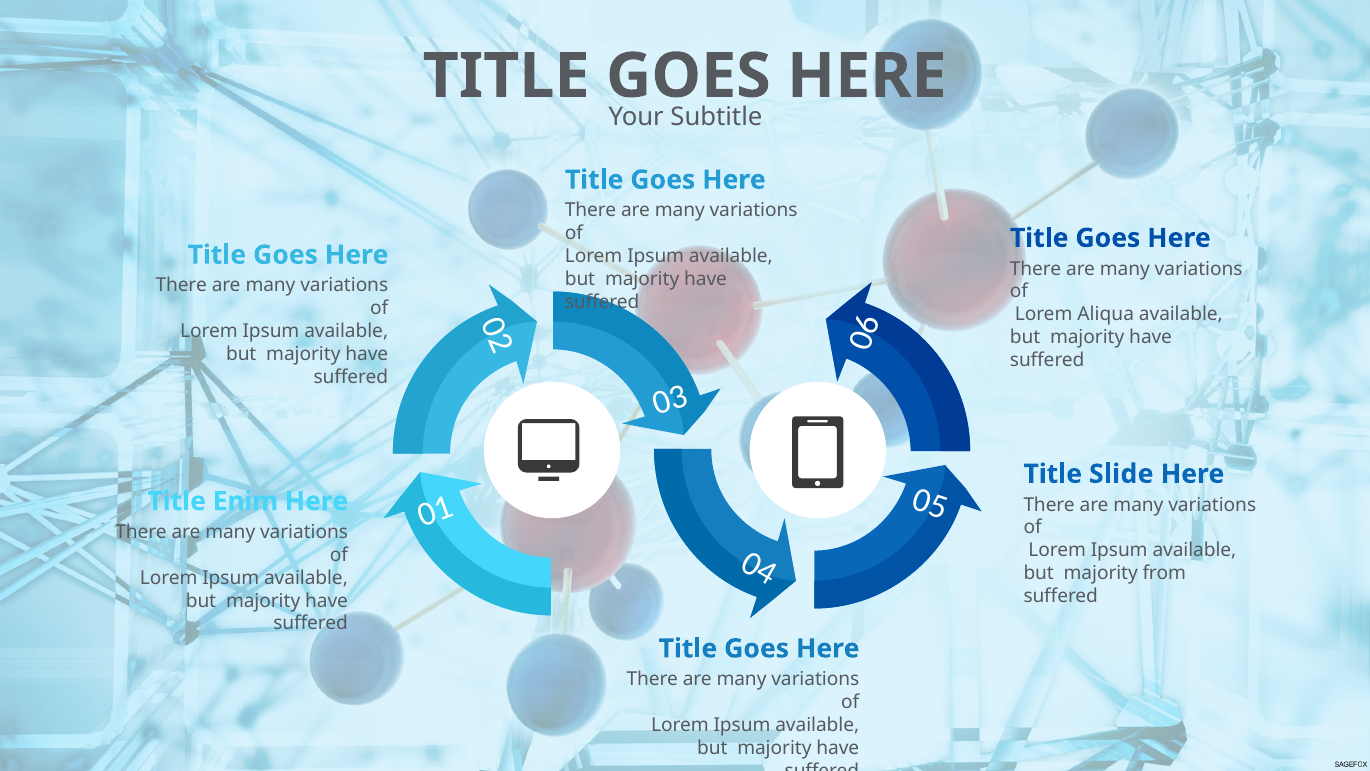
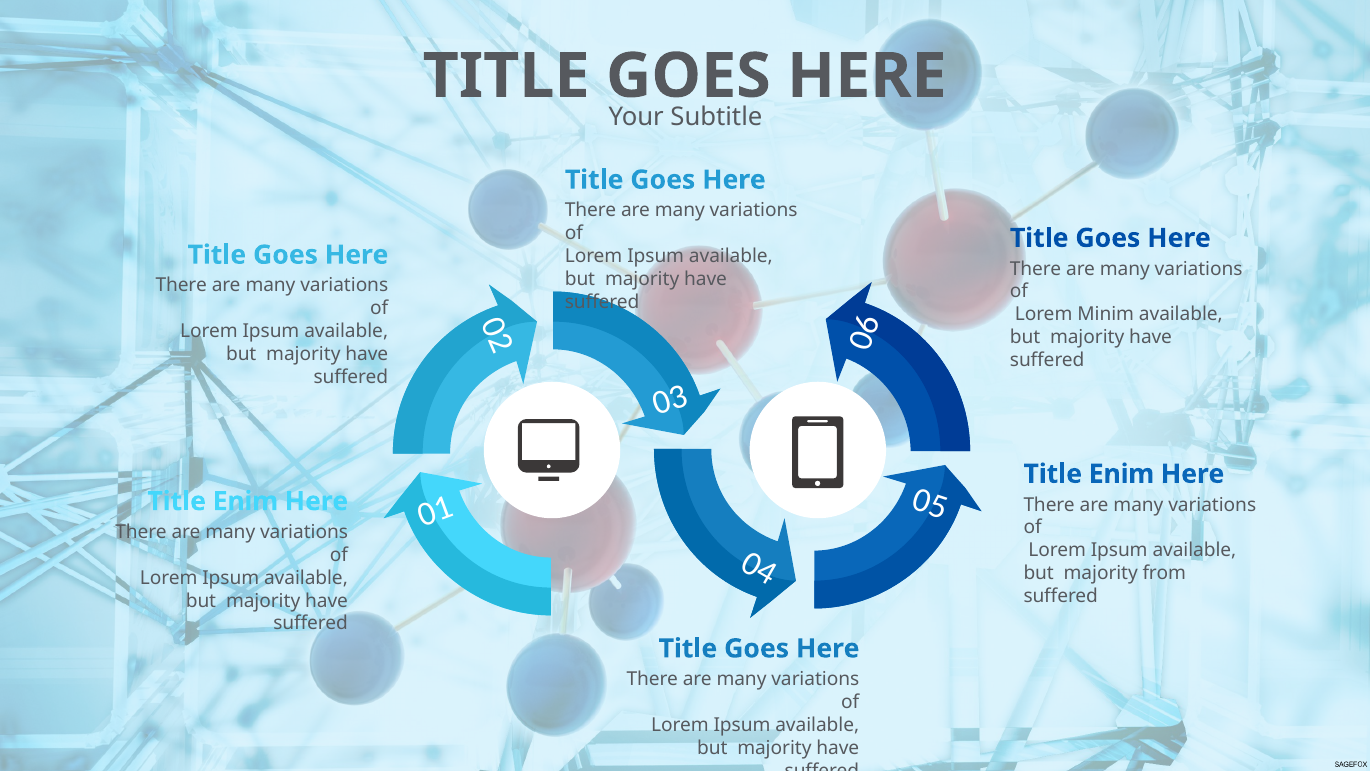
Aliqua: Aliqua -> Minim
Slide at (1121, 474): Slide -> Enim
